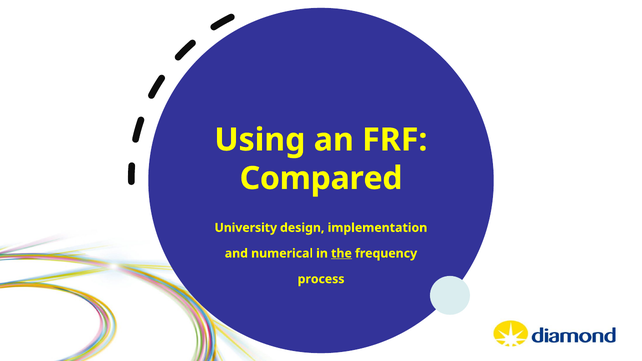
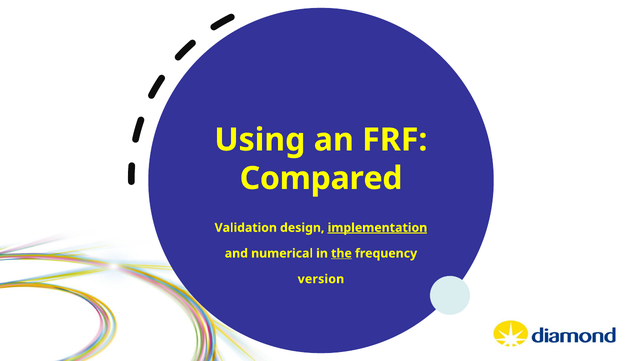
University: University -> Validation
implementation underline: none -> present
process: process -> version
